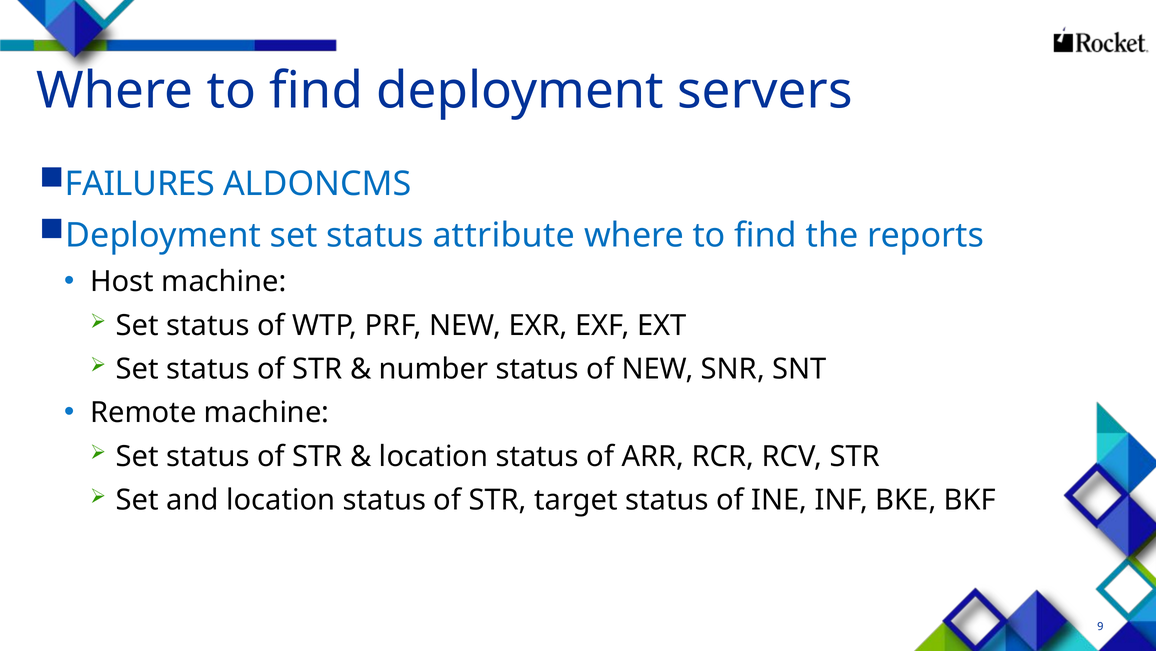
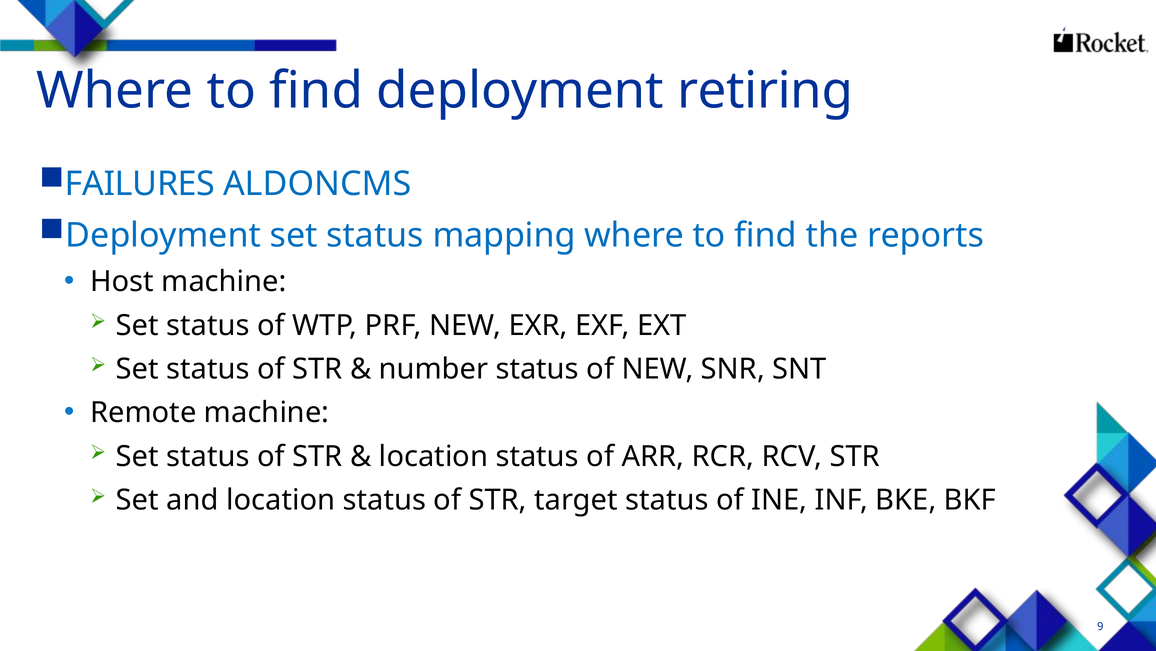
servers: servers -> retiring
attribute: attribute -> mapping
